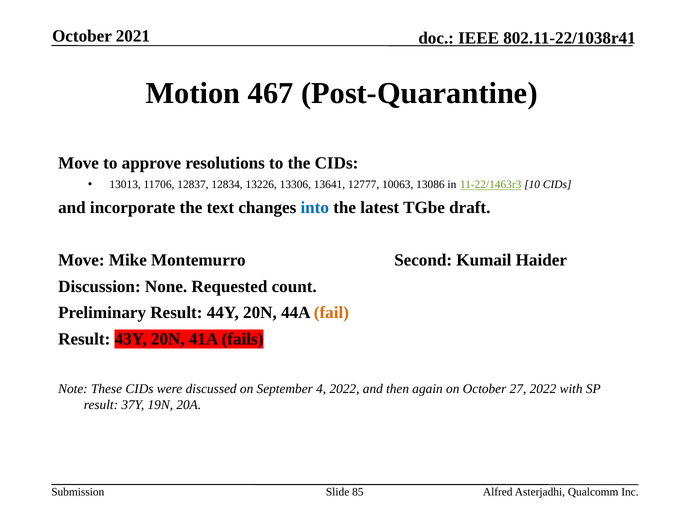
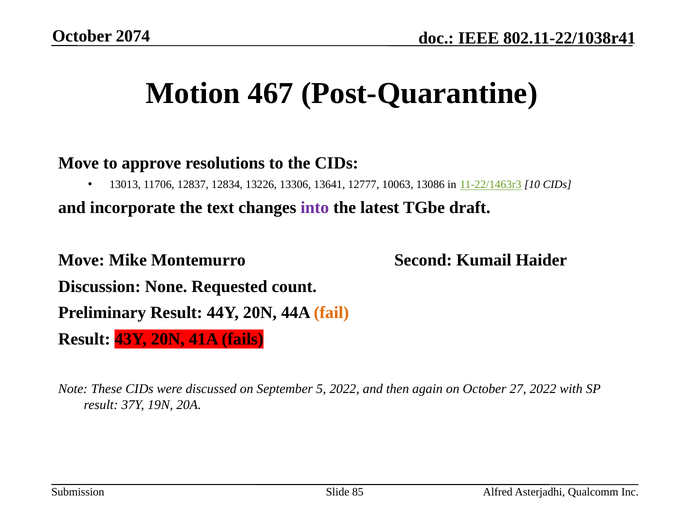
2021: 2021 -> 2074
into colour: blue -> purple
4: 4 -> 5
